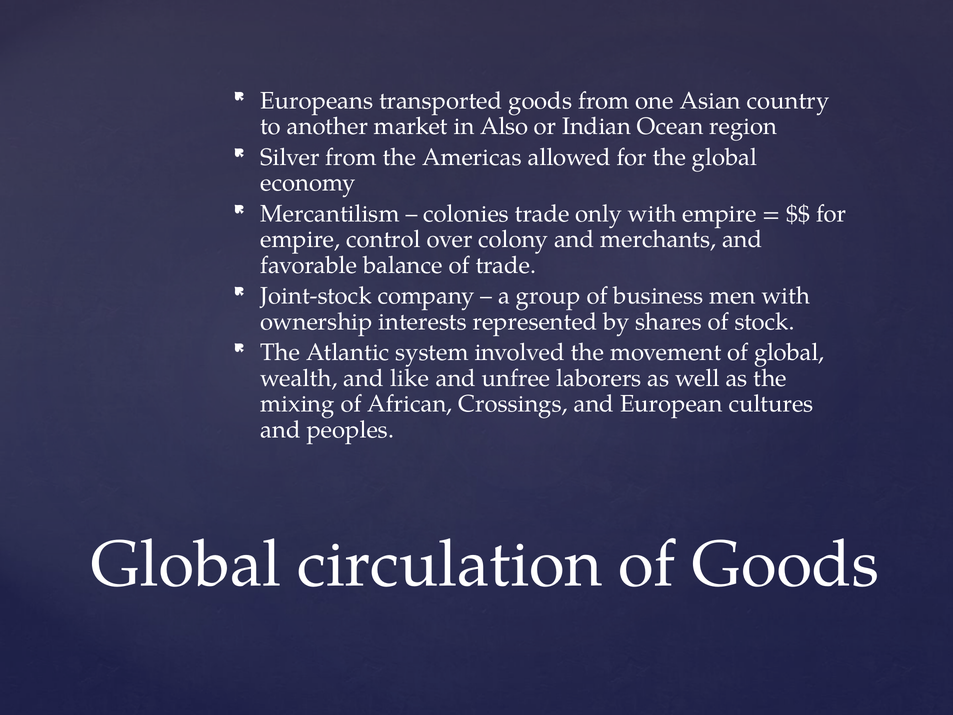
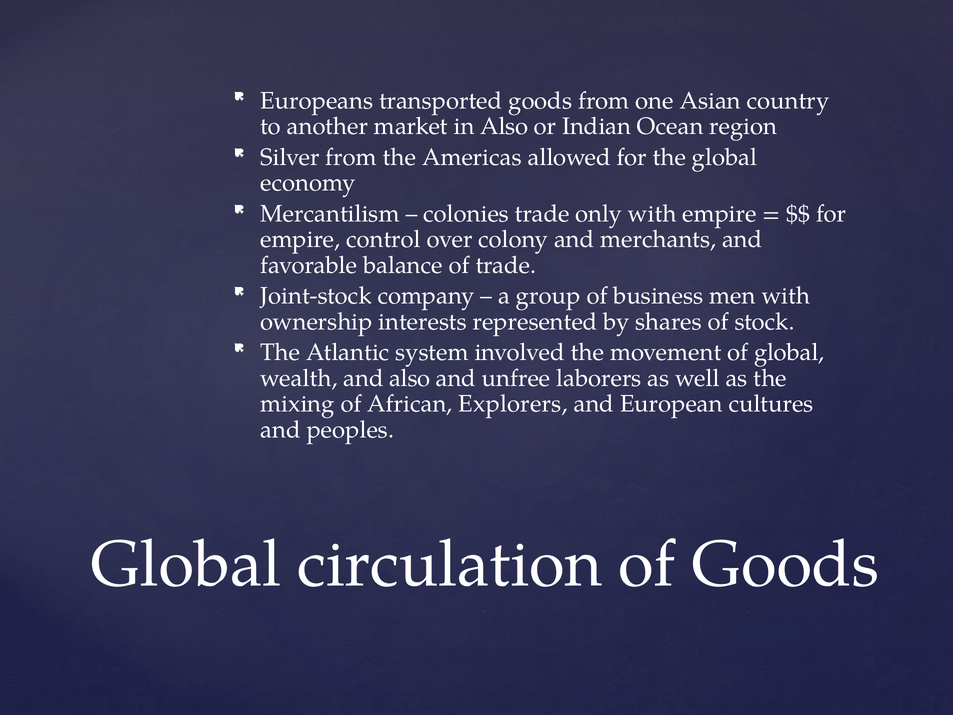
and like: like -> also
Crossings: Crossings -> Explorers
